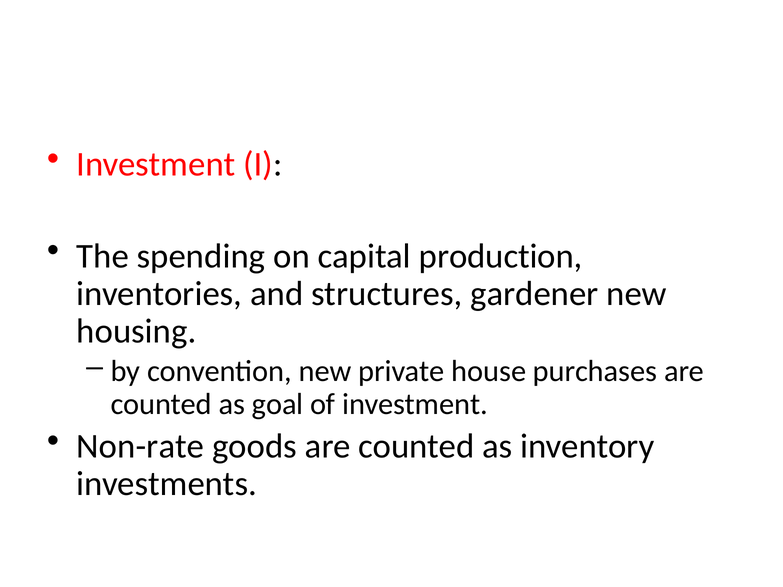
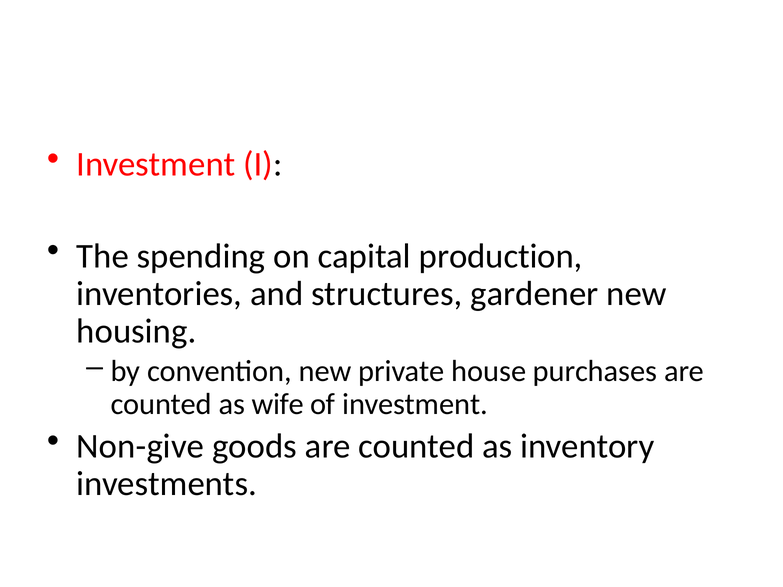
goal: goal -> wife
Non-rate: Non-rate -> Non-give
